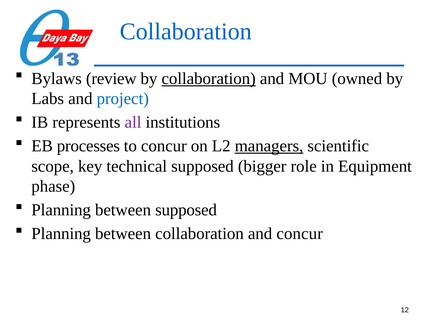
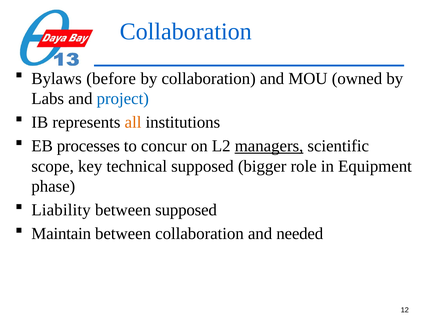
review: review -> before
collaboration at (209, 78) underline: present -> none
all colour: purple -> orange
Planning at (61, 210): Planning -> Liability
Planning at (61, 233): Planning -> Maintain
and concur: concur -> needed
